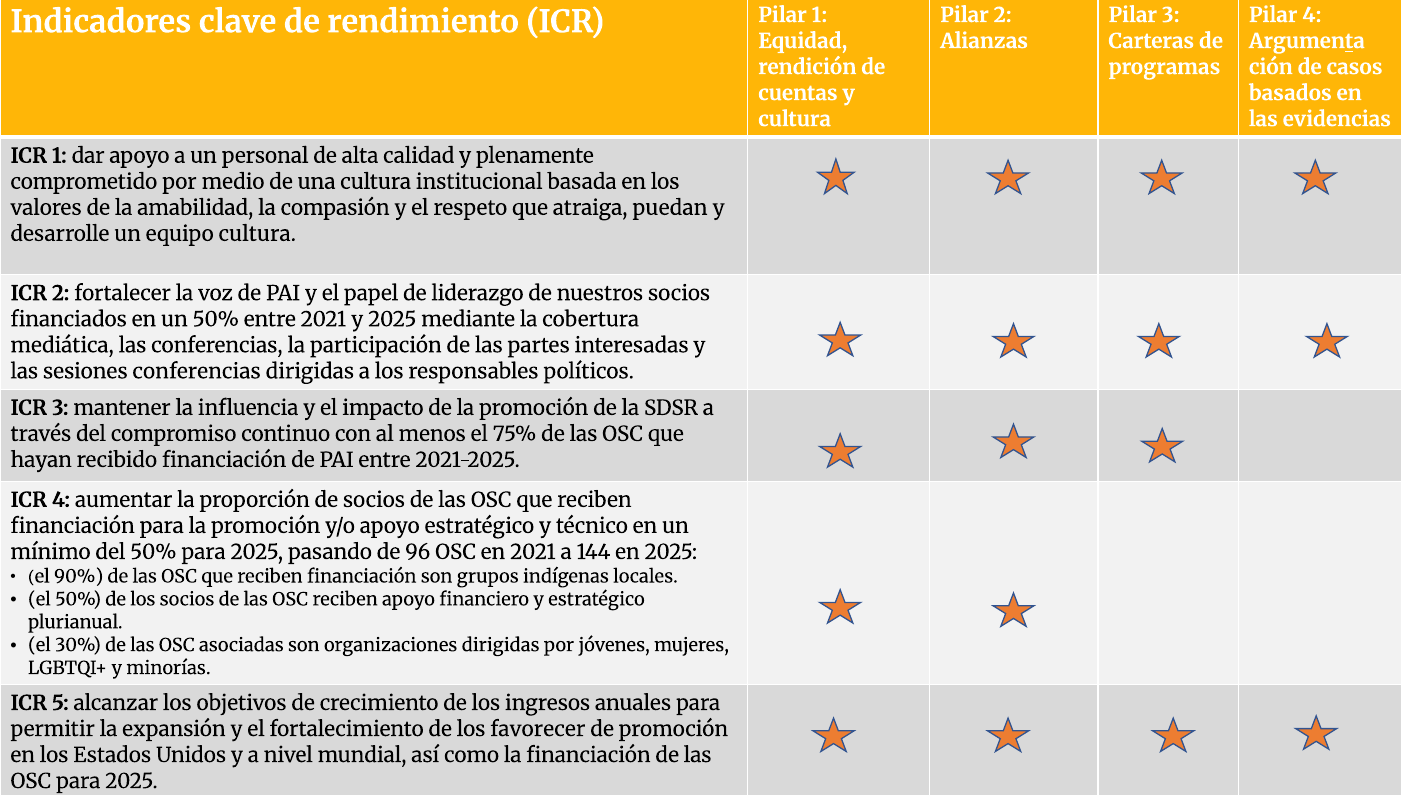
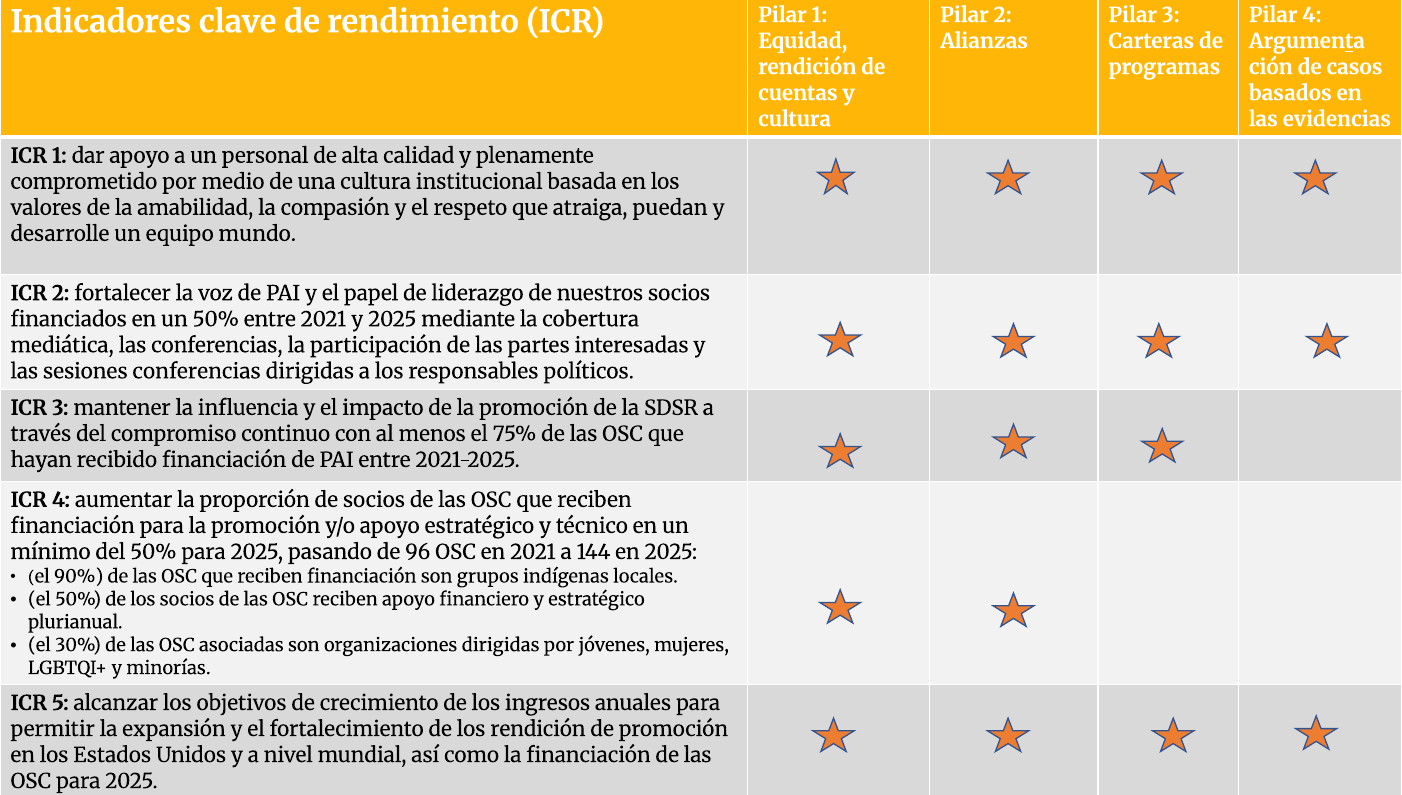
equipo cultura: cultura -> mundo
los favorecer: favorecer -> rendición
